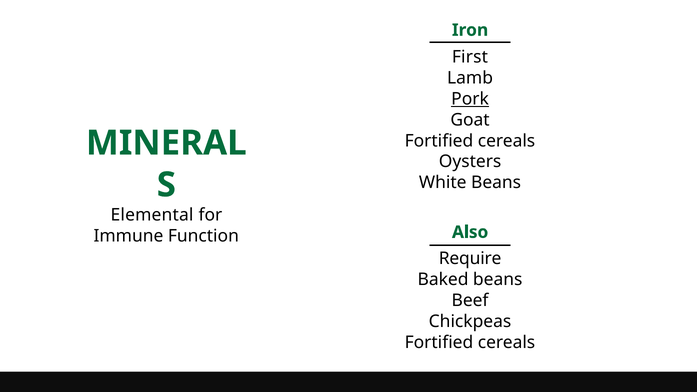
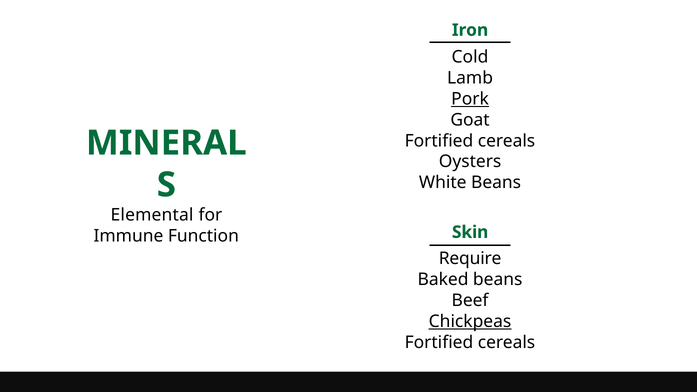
First: First -> Cold
Also: Also -> Skin
Chickpeas underline: none -> present
